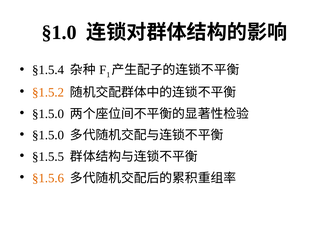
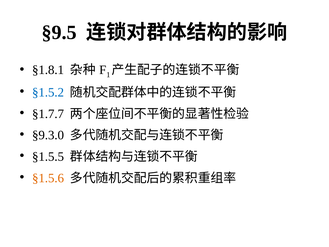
§1.0: §1.0 -> §9.5
§1.5.4: §1.5.4 -> §1.8.1
§1.5.2 colour: orange -> blue
§1.5.0 at (48, 114): §1.5.0 -> §1.7.7
§1.5.0 at (48, 135): §1.5.0 -> §9.3.0
